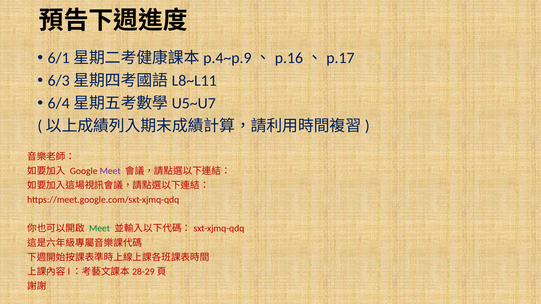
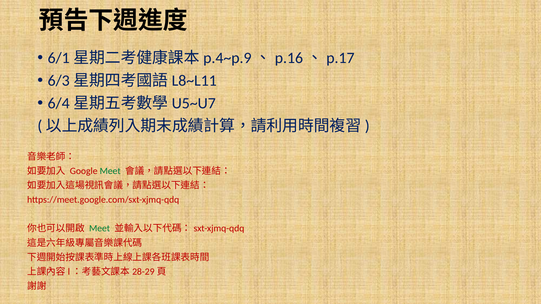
Meet at (110, 171) colour: purple -> green
